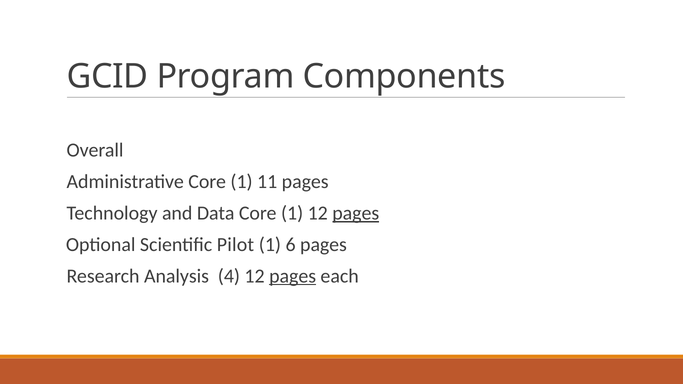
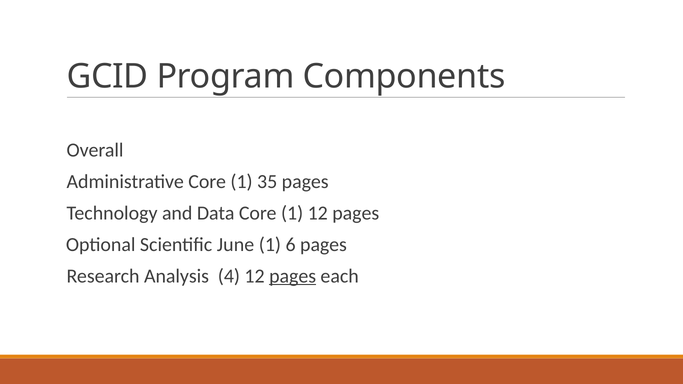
11: 11 -> 35
pages at (356, 213) underline: present -> none
Pilot: Pilot -> June
